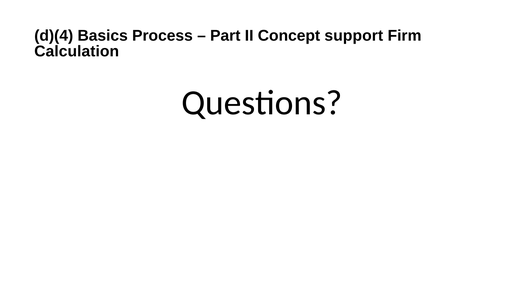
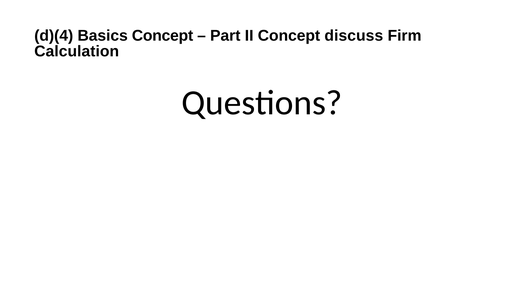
Basics Process: Process -> Concept
support: support -> discuss
